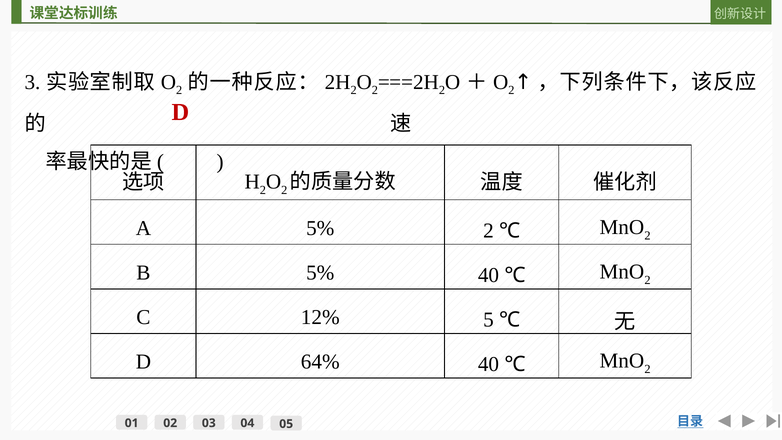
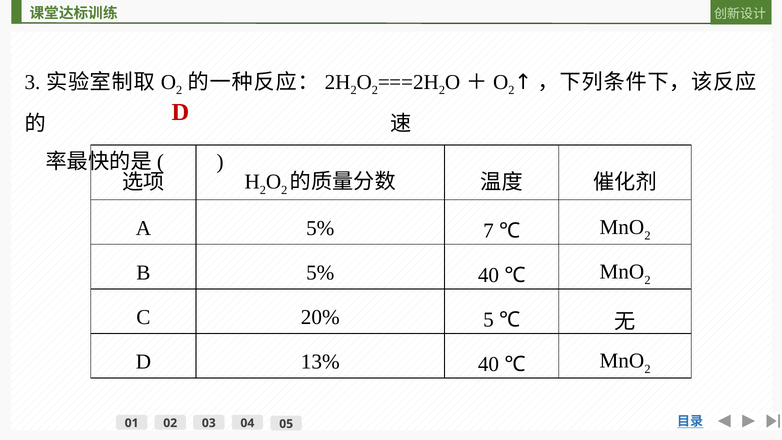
5% 2: 2 -> 7
12%: 12% -> 20%
64%: 64% -> 13%
